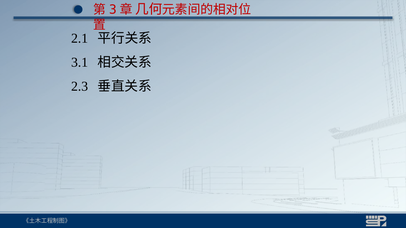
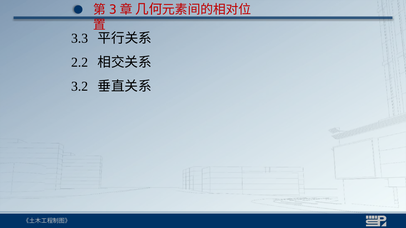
2.1: 2.1 -> 3.3
3.1: 3.1 -> 2.2
2.3: 2.3 -> 3.2
